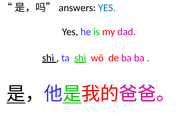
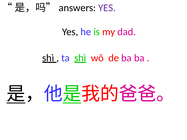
YES at (107, 8) colour: blue -> purple
